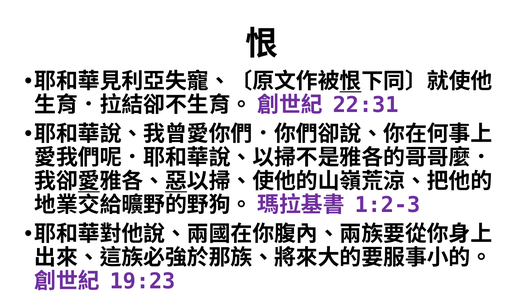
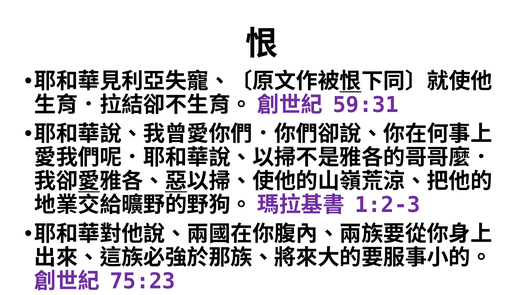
22:31: 22:31 -> 59:31
19:23: 19:23 -> 75:23
